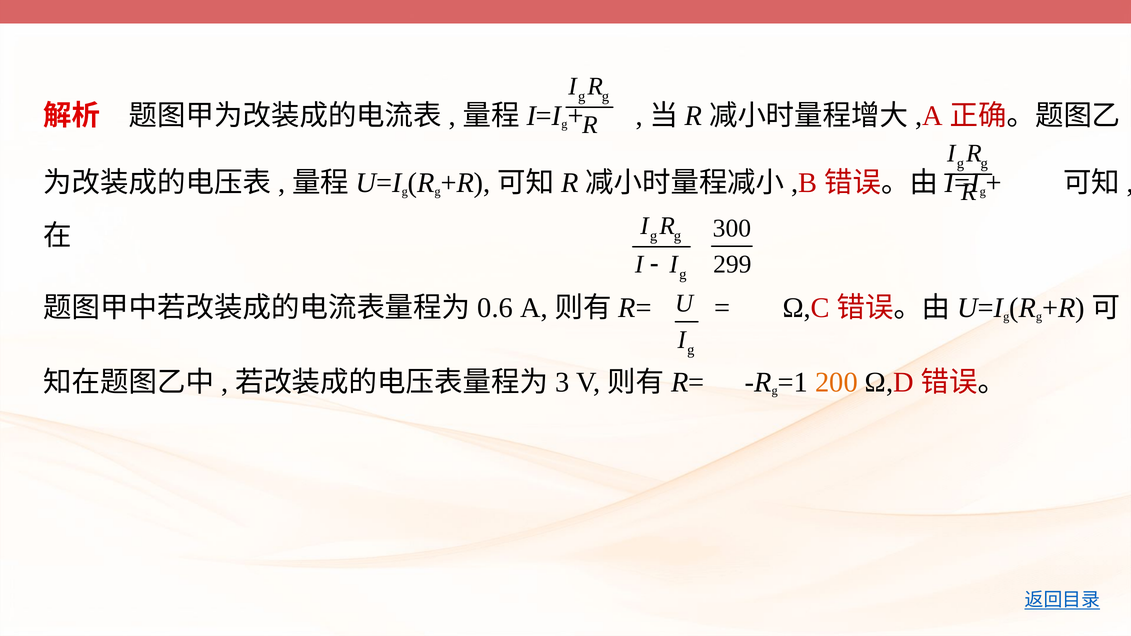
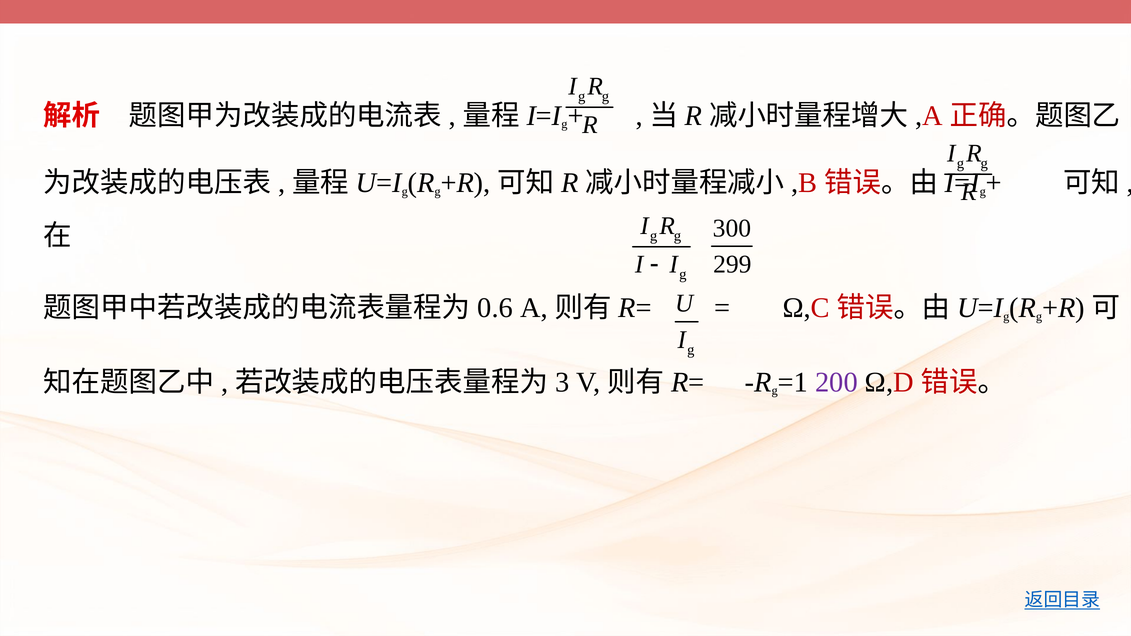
200 colour: orange -> purple
